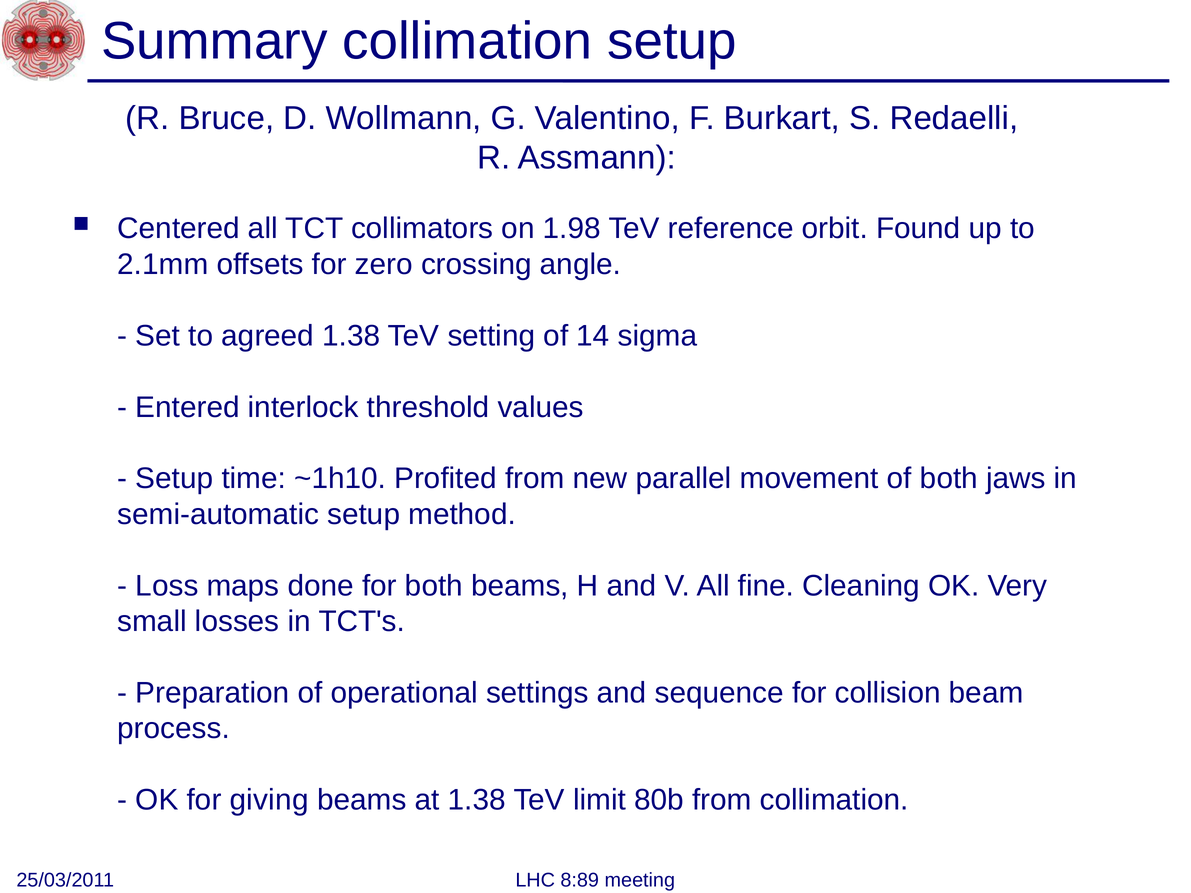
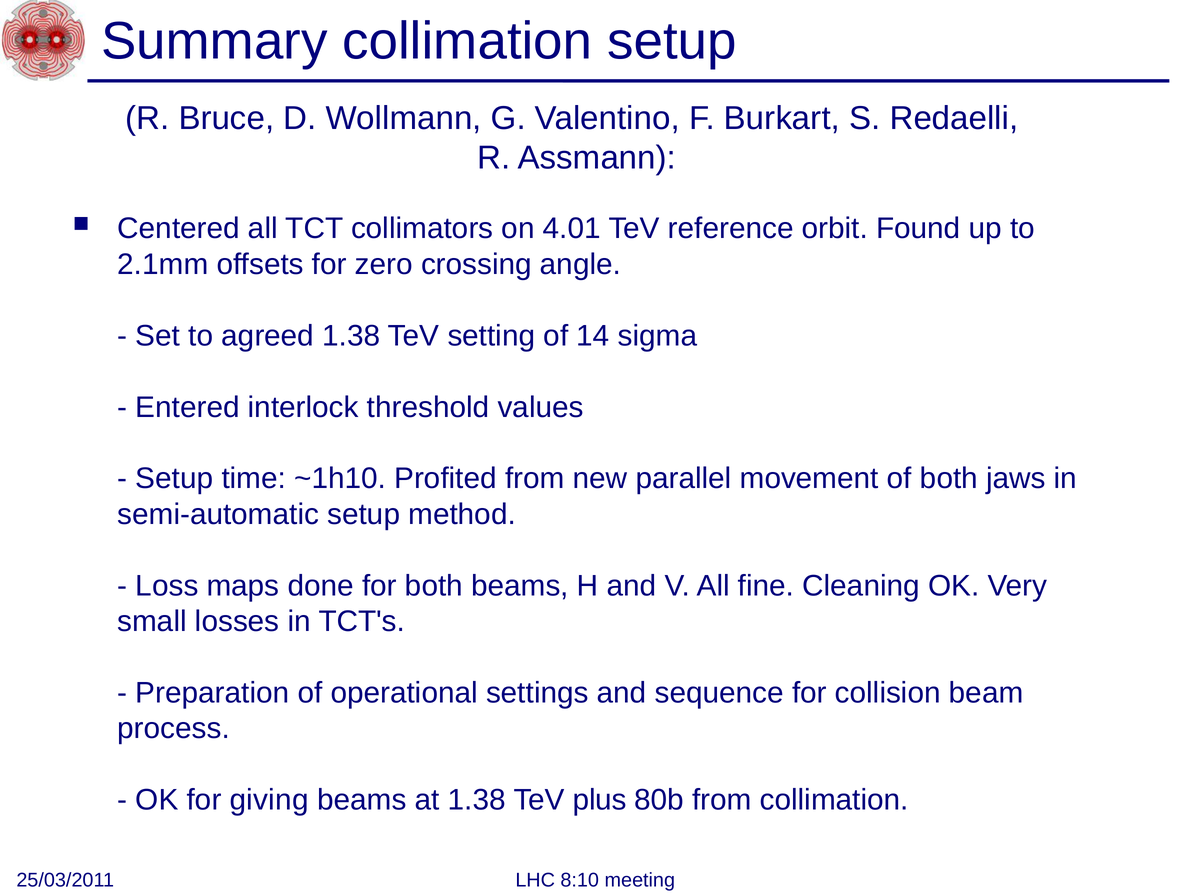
1.98: 1.98 -> 4.01
limit: limit -> plus
8:89: 8:89 -> 8:10
